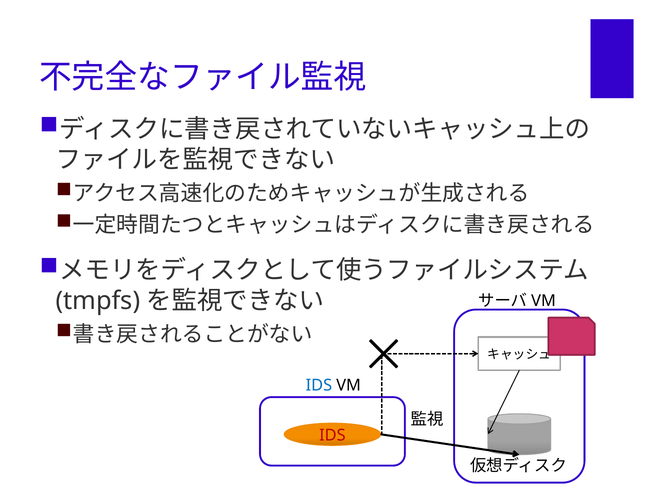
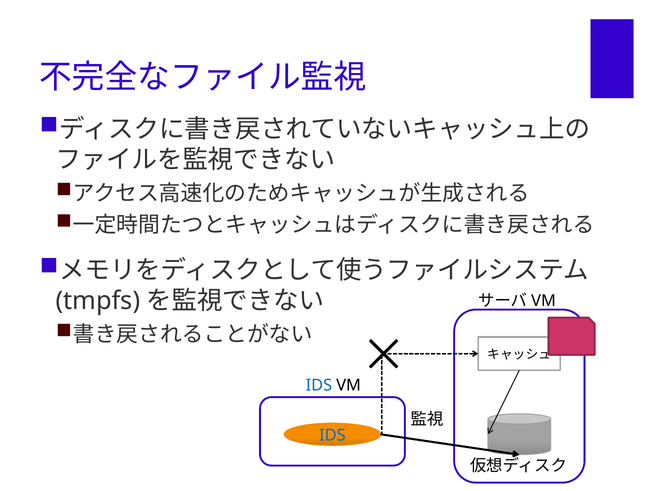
IDS at (332, 435) colour: red -> blue
